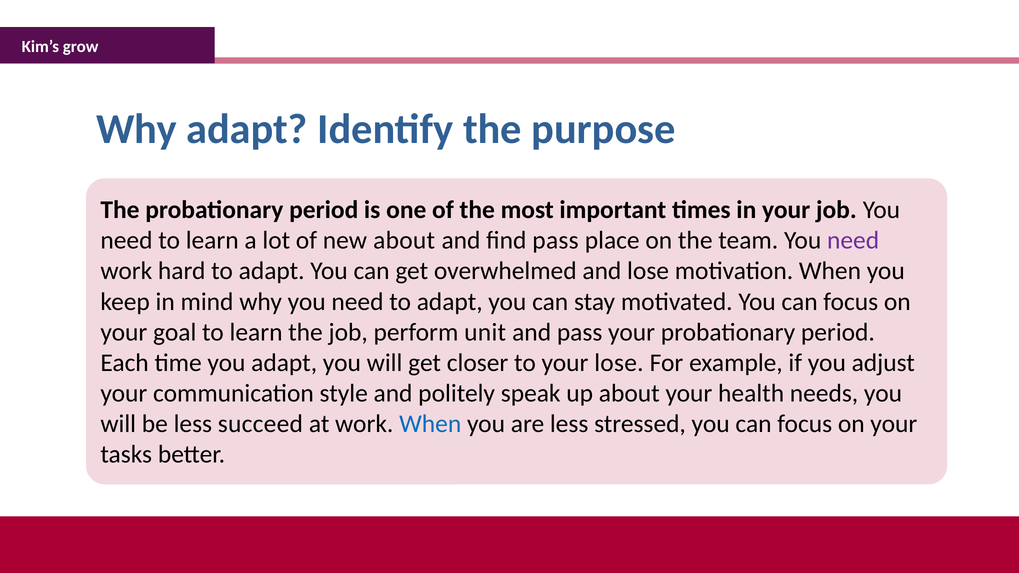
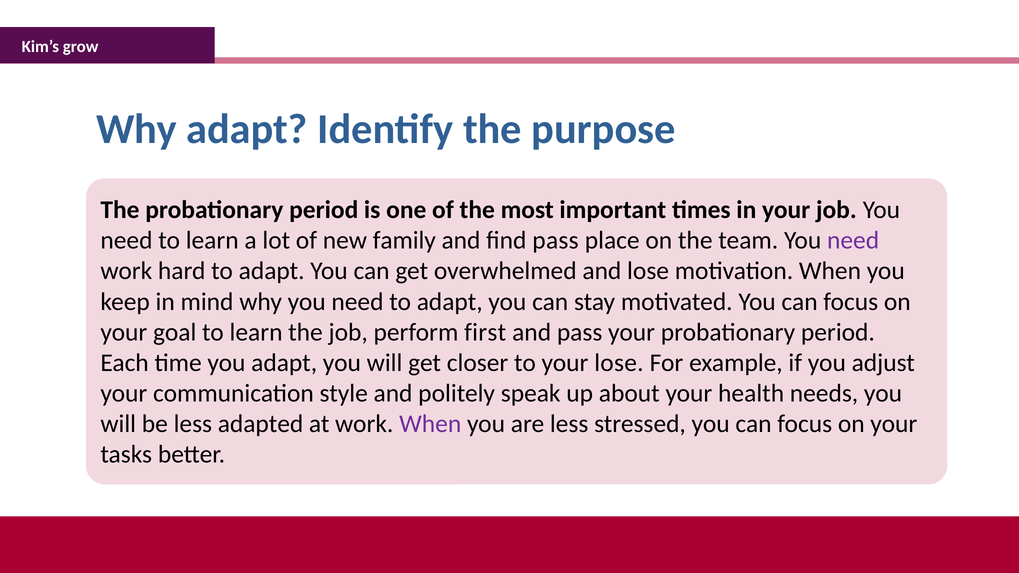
new about: about -> family
unit: unit -> first
succeed: succeed -> adapted
When at (430, 424) colour: blue -> purple
